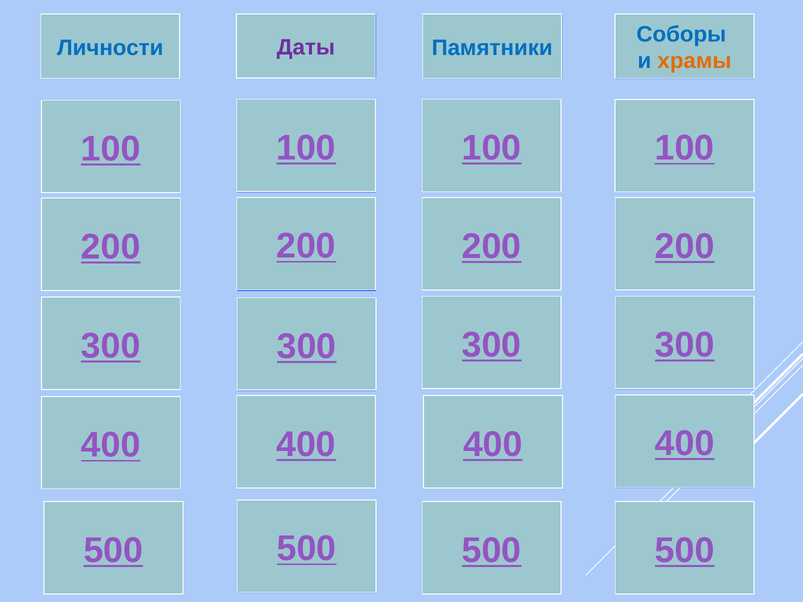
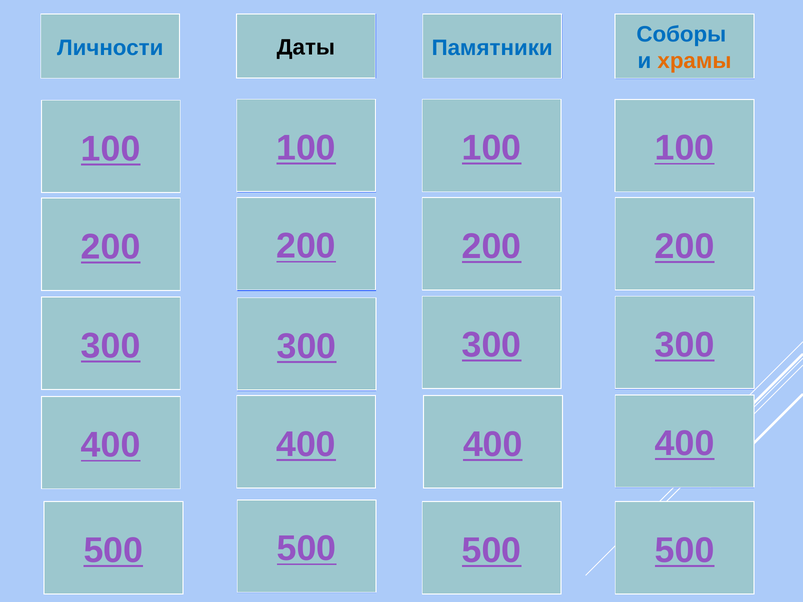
Даты colour: purple -> black
